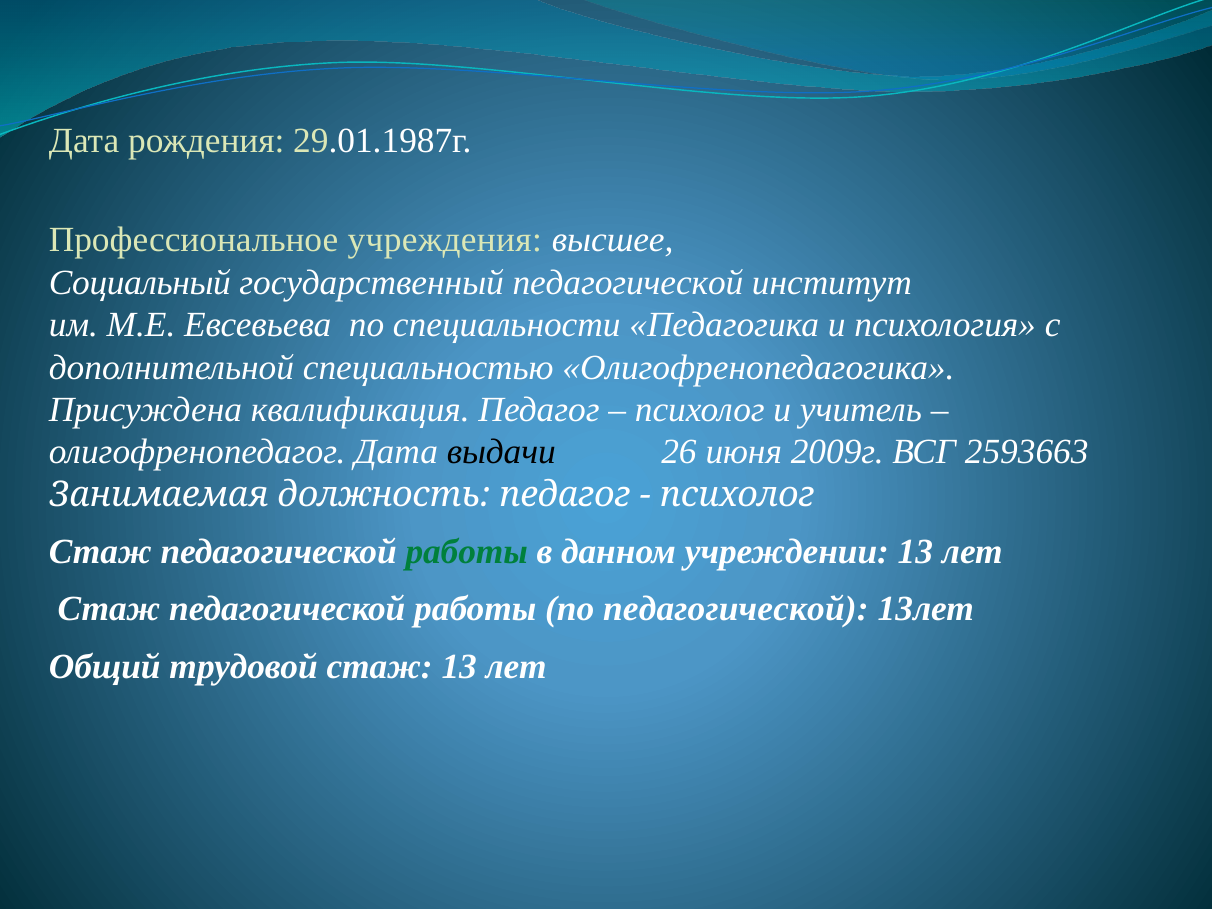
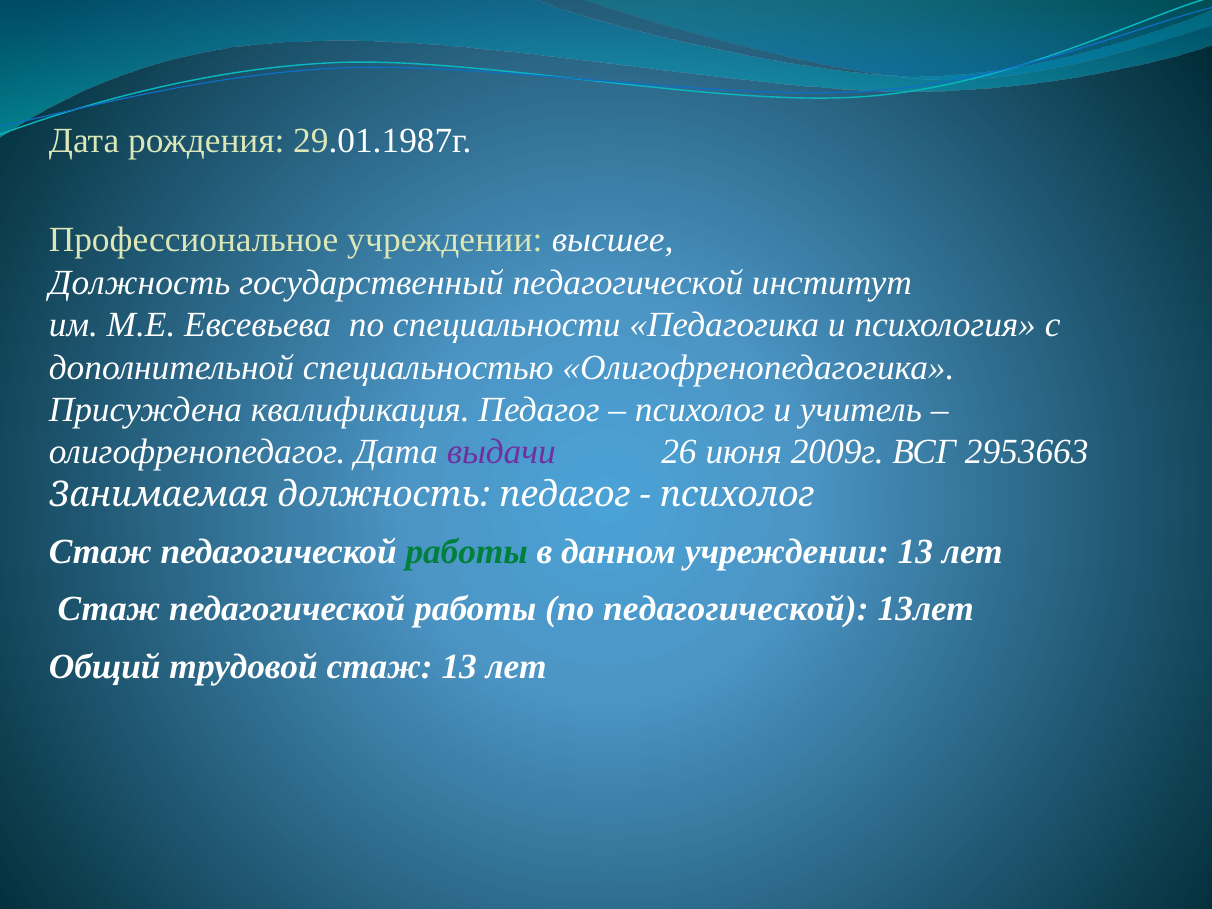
Профессиональное учреждения: учреждения -> учреждении
Социальный at (140, 283): Социальный -> Должность
выдачи colour: black -> purple
2593663: 2593663 -> 2953663
